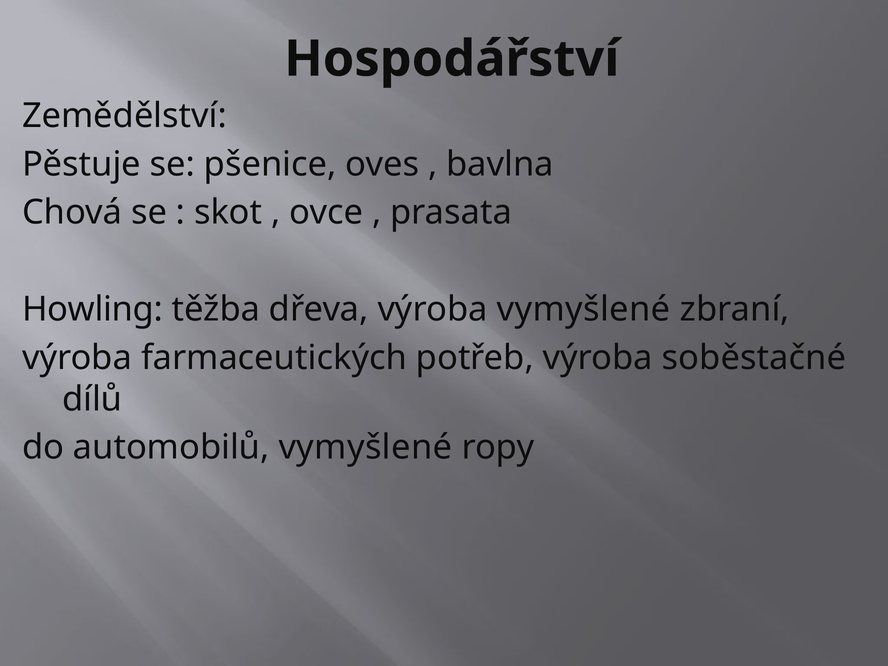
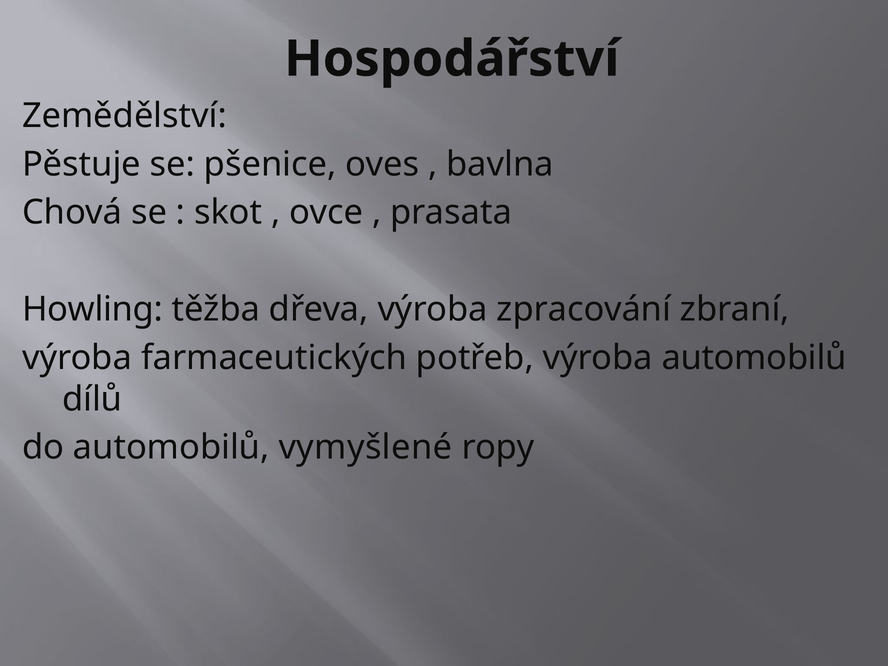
výroba vymyšlené: vymyšlené -> zpracování
výroba soběstačné: soběstačné -> automobilů
